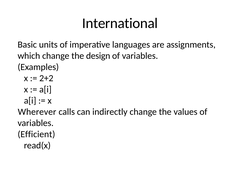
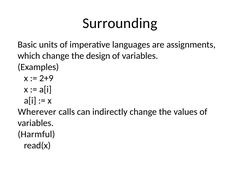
International: International -> Surrounding
2+2: 2+2 -> 2+9
Efficient: Efficient -> Harmful
